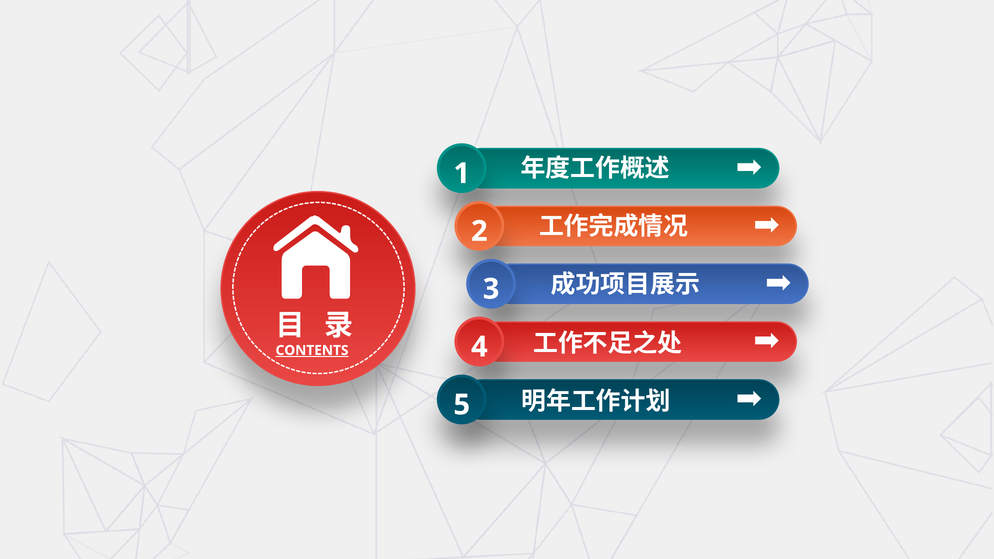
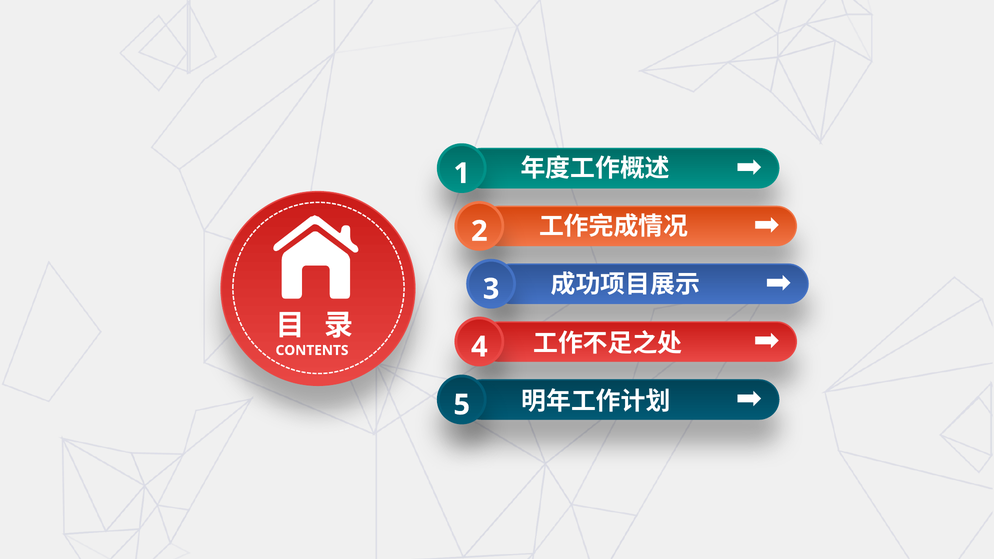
CONTENTS underline: present -> none
